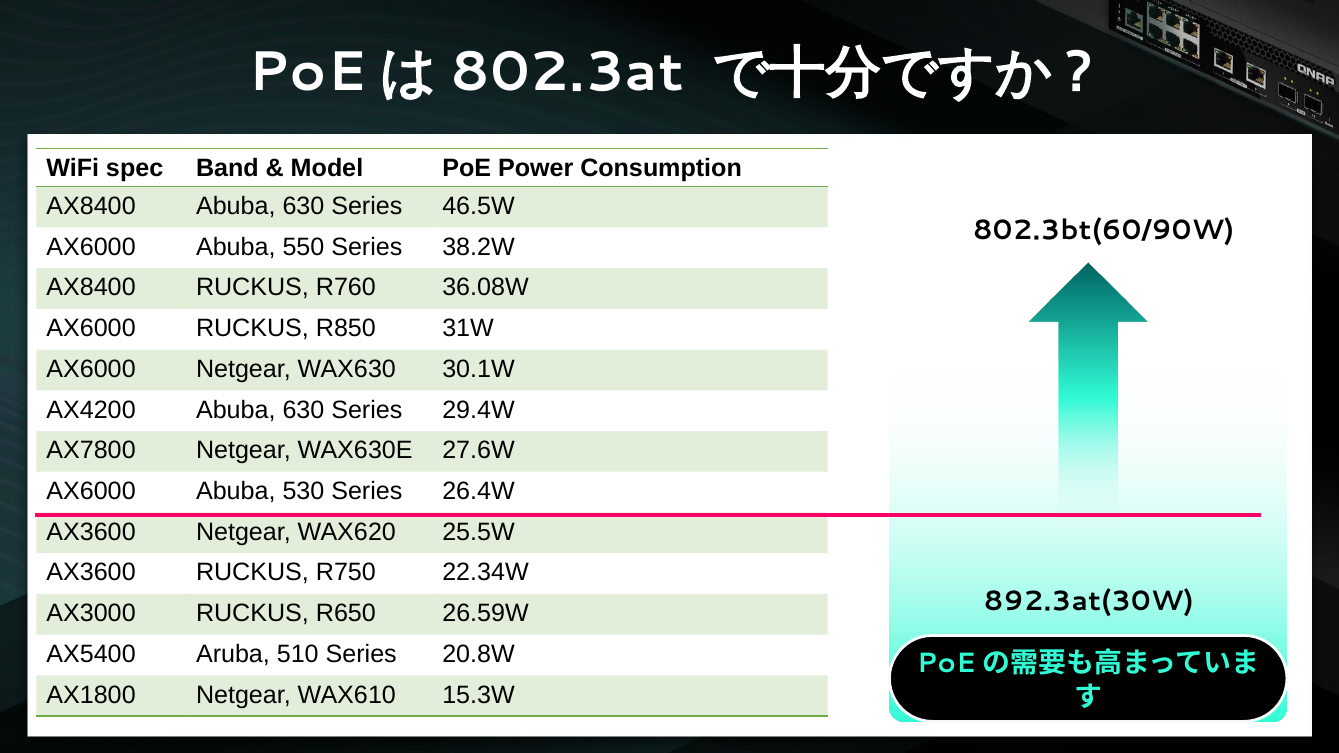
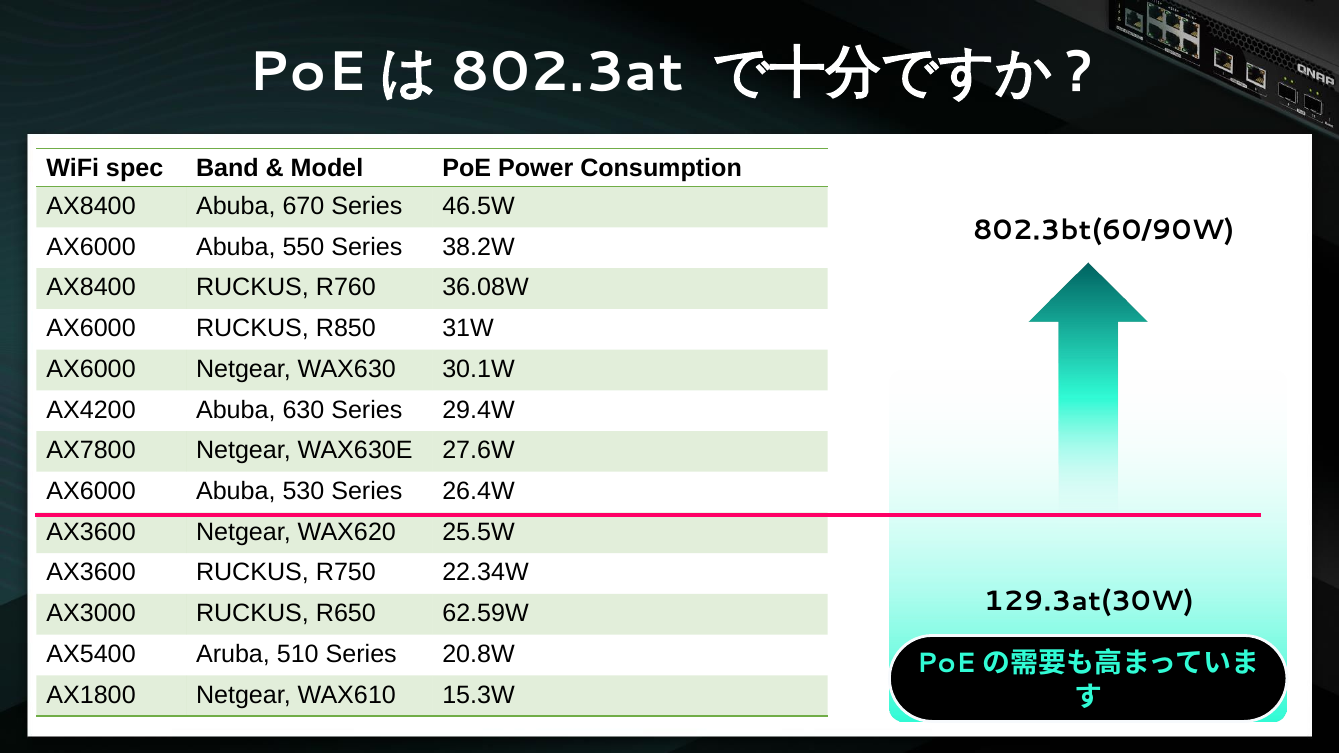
AX8400 Abuba 630: 630 -> 670
892.3at(30W: 892.3at(30W -> 129.3at(30W
26.59W: 26.59W -> 62.59W
